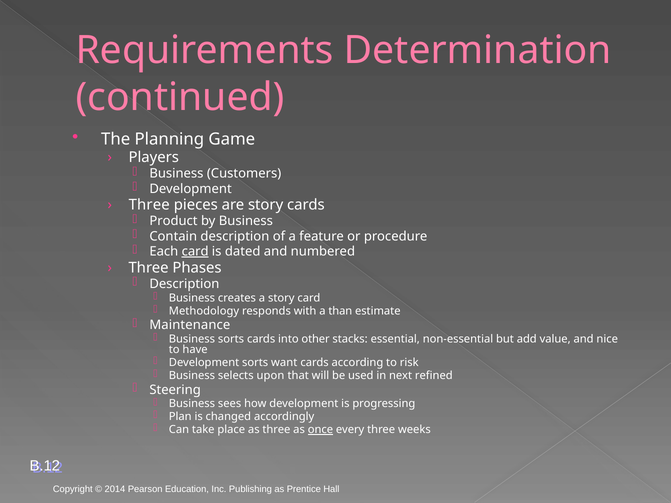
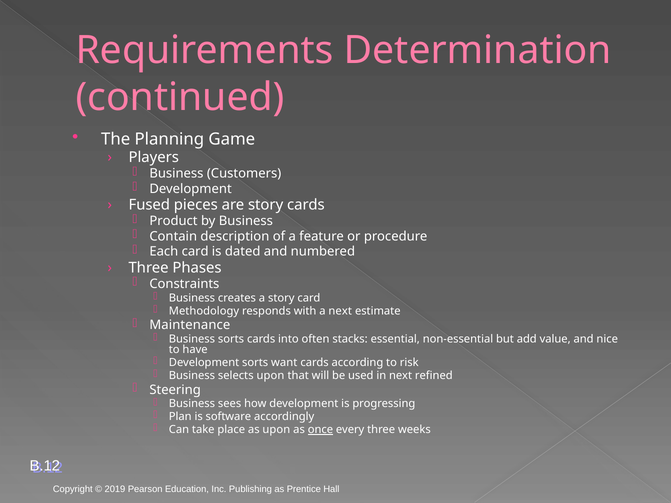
Three at (149, 205): Three -> Fused
card at (195, 252) underline: present -> none
Description at (184, 284): Description -> Constraints
a than: than -> next
other: other -> often
changed: changed -> software
as three: three -> upon
2014: 2014 -> 2019
